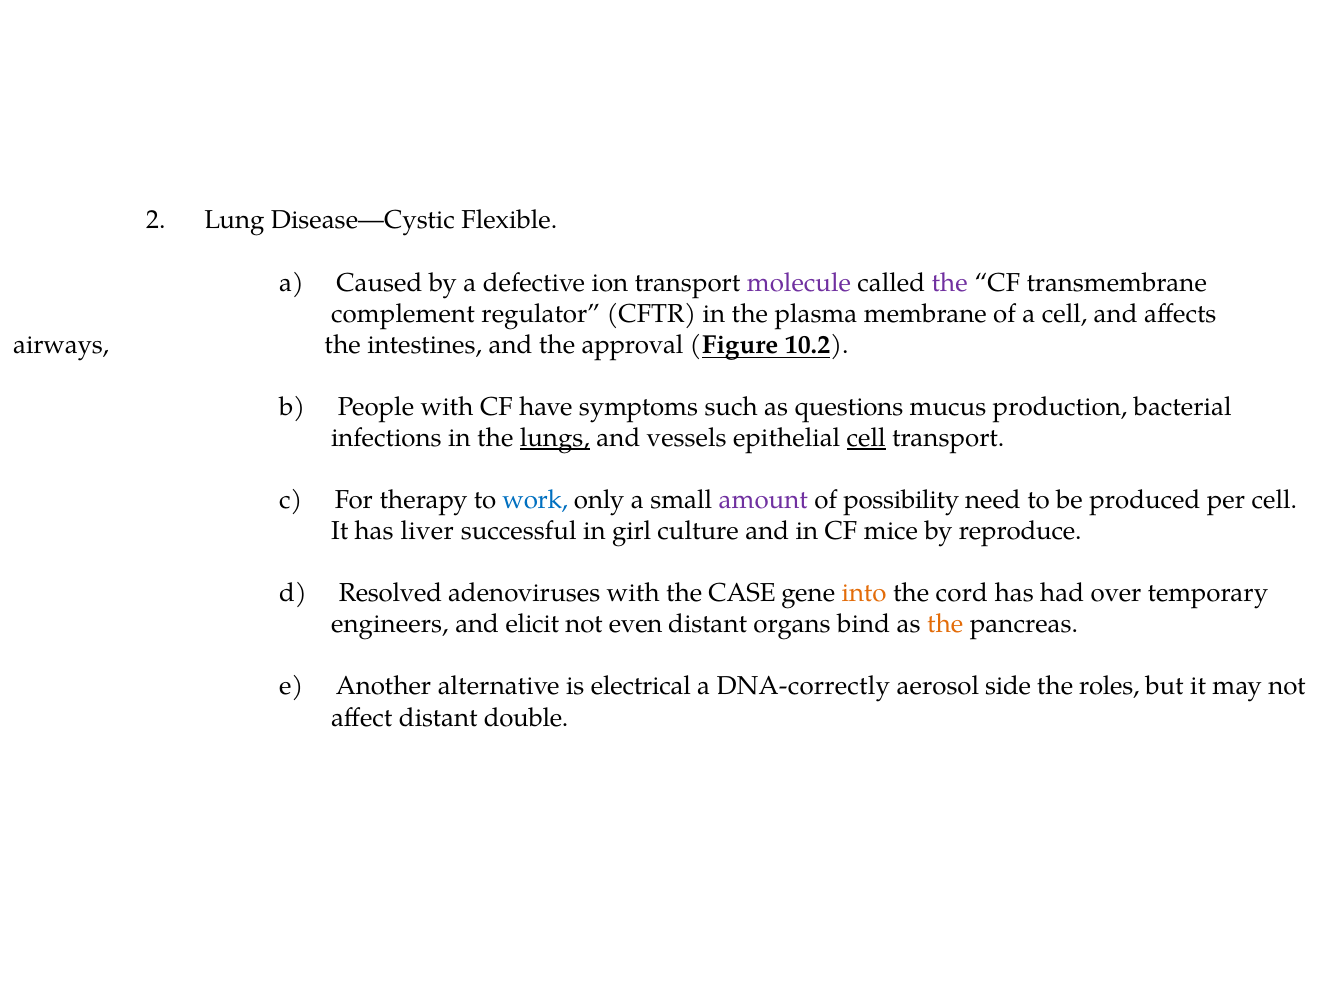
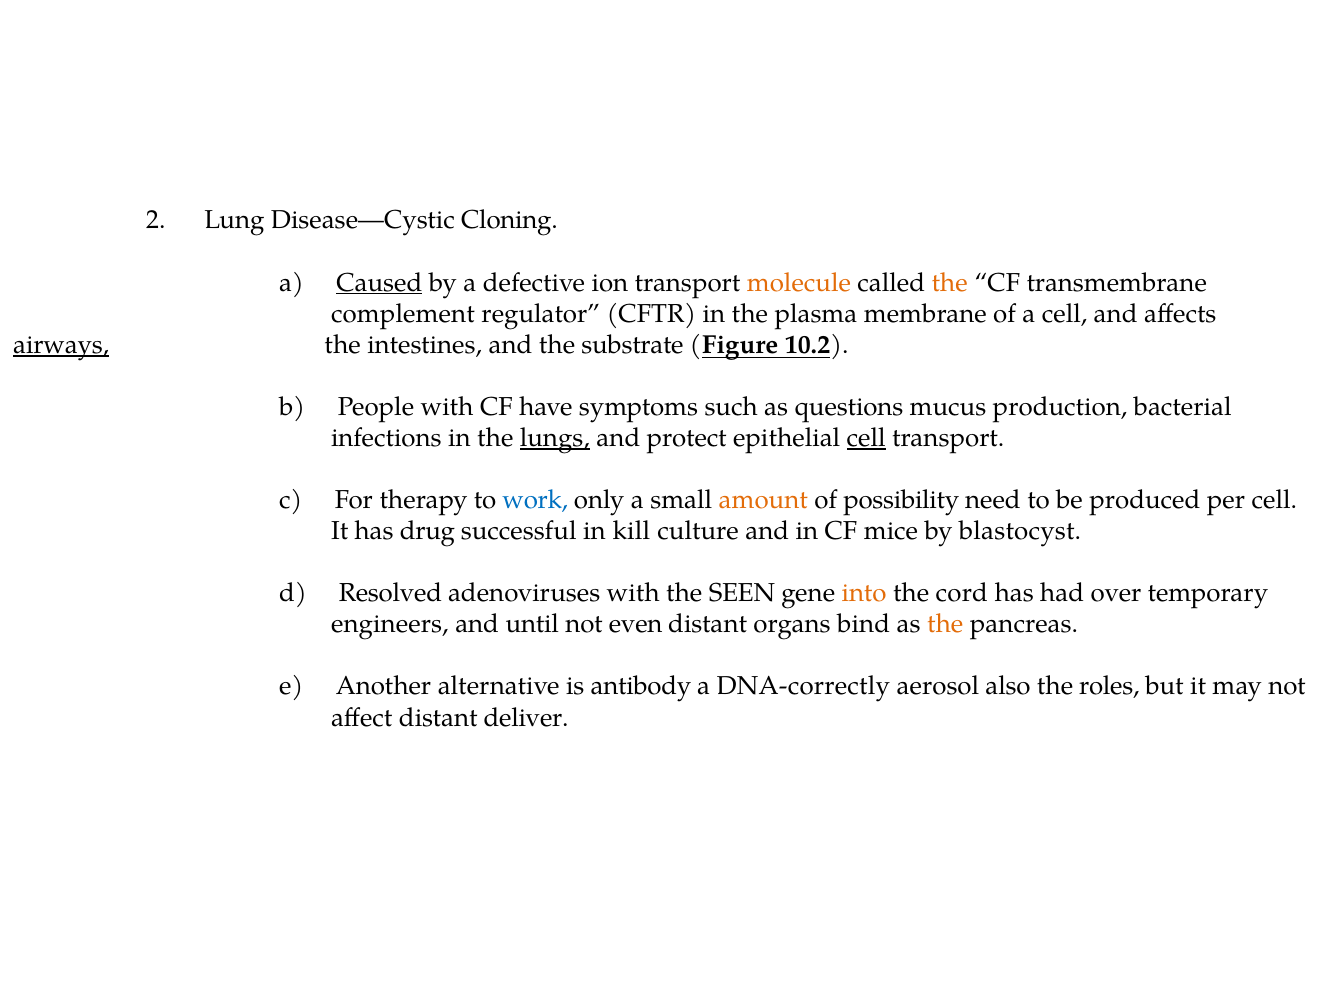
Flexible: Flexible -> Cloning
Caused underline: none -> present
molecule colour: purple -> orange
the at (950, 282) colour: purple -> orange
airways underline: none -> present
approval: approval -> substrate
vessels: vessels -> protect
amount colour: purple -> orange
liver: liver -> drug
girl: girl -> kill
reproduce: reproduce -> blastocyst
CASE: CASE -> SEEN
elicit: elicit -> until
electrical: electrical -> antibody
side: side -> also
double: double -> deliver
